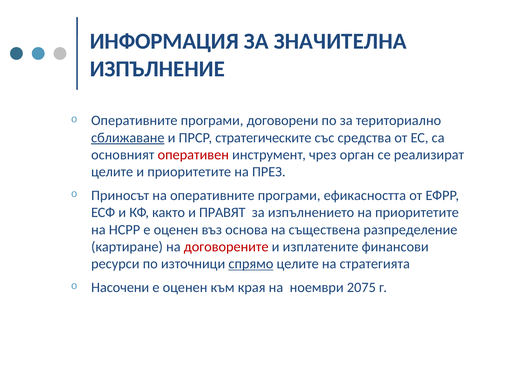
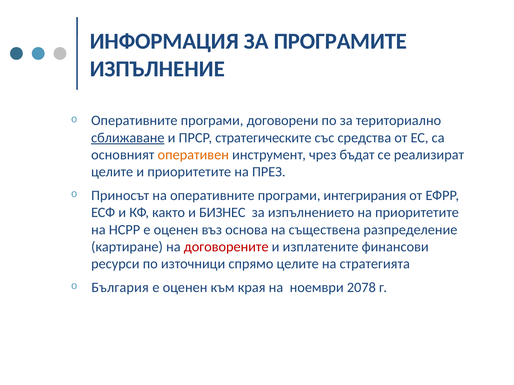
ЗНАЧИТЕЛНА: ЗНАЧИТЕЛНА -> ПРОГРАМИТЕ
оперативен colour: red -> orange
орган: орган -> бъдат
ефикасността: ефикасността -> интегрирания
ПРАВЯТ: ПРАВЯТ -> БИЗНЕС
спрямо underline: present -> none
Насочени: Насочени -> България
2075: 2075 -> 2078
